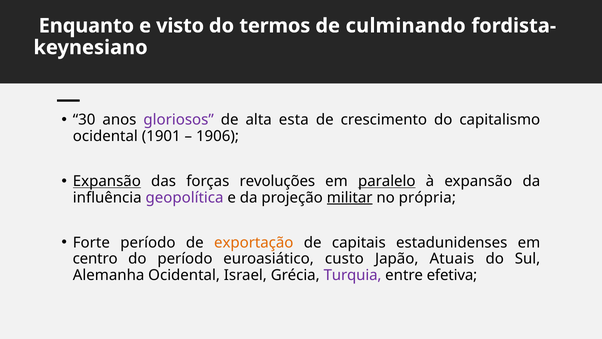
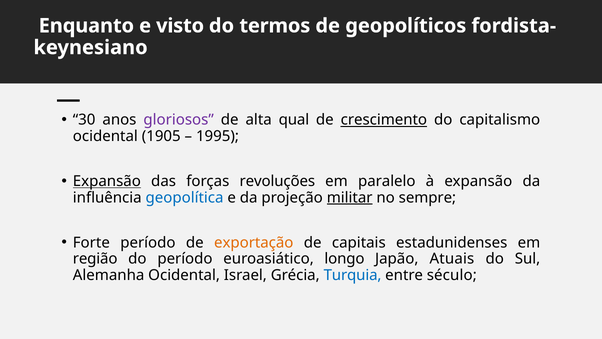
culminando: culminando -> geopolíticos
esta: esta -> qual
crescimento underline: none -> present
1901: 1901 -> 1905
1906: 1906 -> 1995
paralelo underline: present -> none
geopolítica colour: purple -> blue
própria: própria -> sempre
centro: centro -> região
custo: custo -> longo
Turquia colour: purple -> blue
efetiva: efetiva -> século
